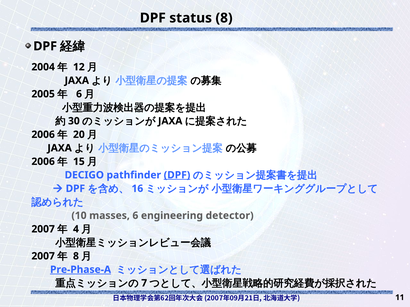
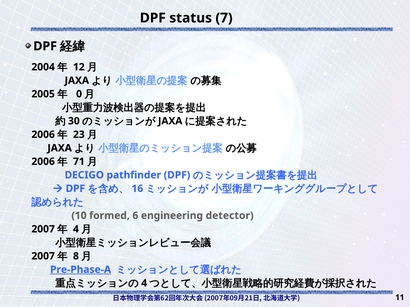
status 8: 8 -> 7
6 at (79, 94): 6 -> 0
20: 20 -> 23
15: 15 -> 71
DPF at (177, 175) underline: present -> none
masses: masses -> formed
7 at (144, 284): 7 -> 4
